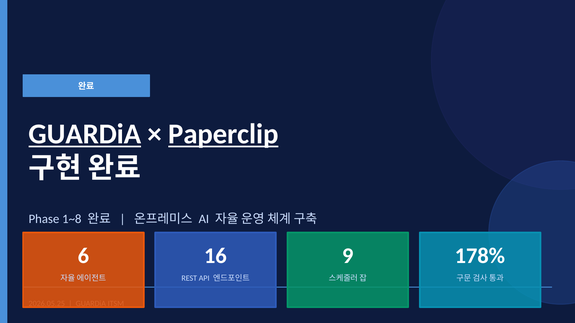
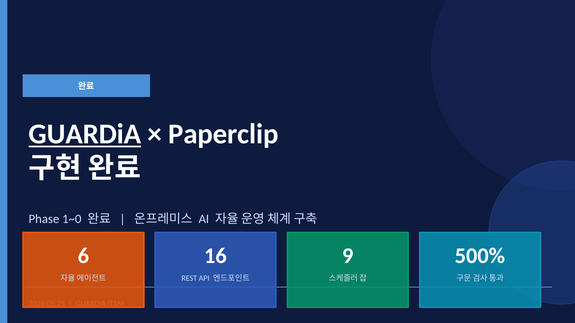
Paperclip underline: present -> none
1~8: 1~8 -> 1~0
178%: 178% -> 500%
